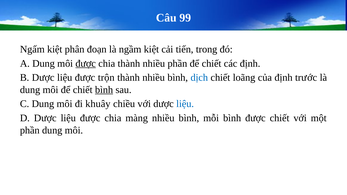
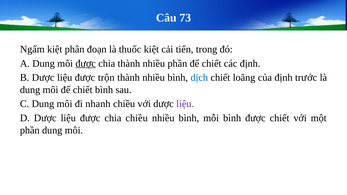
99: 99 -> 73
ngầm: ngầm -> thuốc
bình at (104, 90) underline: present -> none
khuây: khuây -> nhanh
liệu at (185, 104) colour: blue -> purple
chia màng: màng -> chiều
